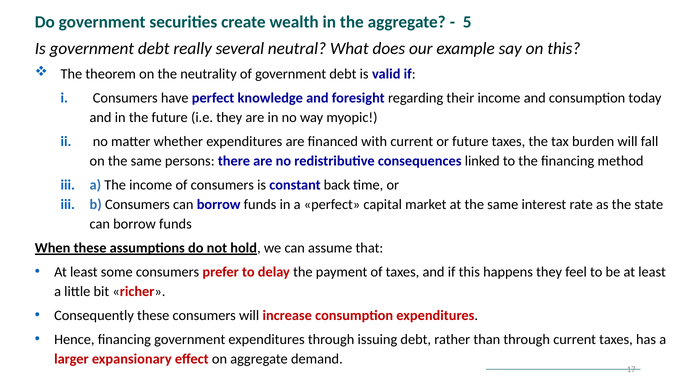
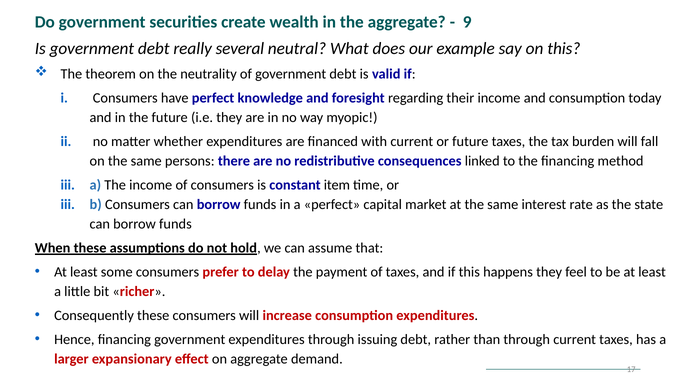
5: 5 -> 9
back: back -> item
